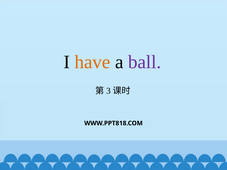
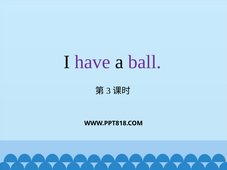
have colour: orange -> purple
